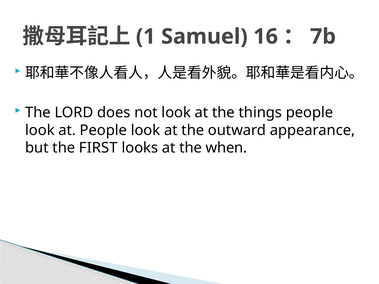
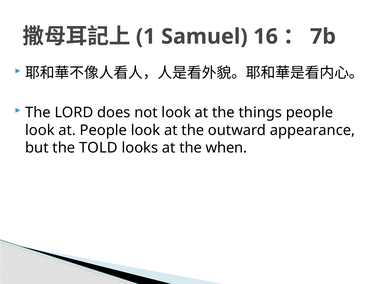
FIRST: FIRST -> TOLD
